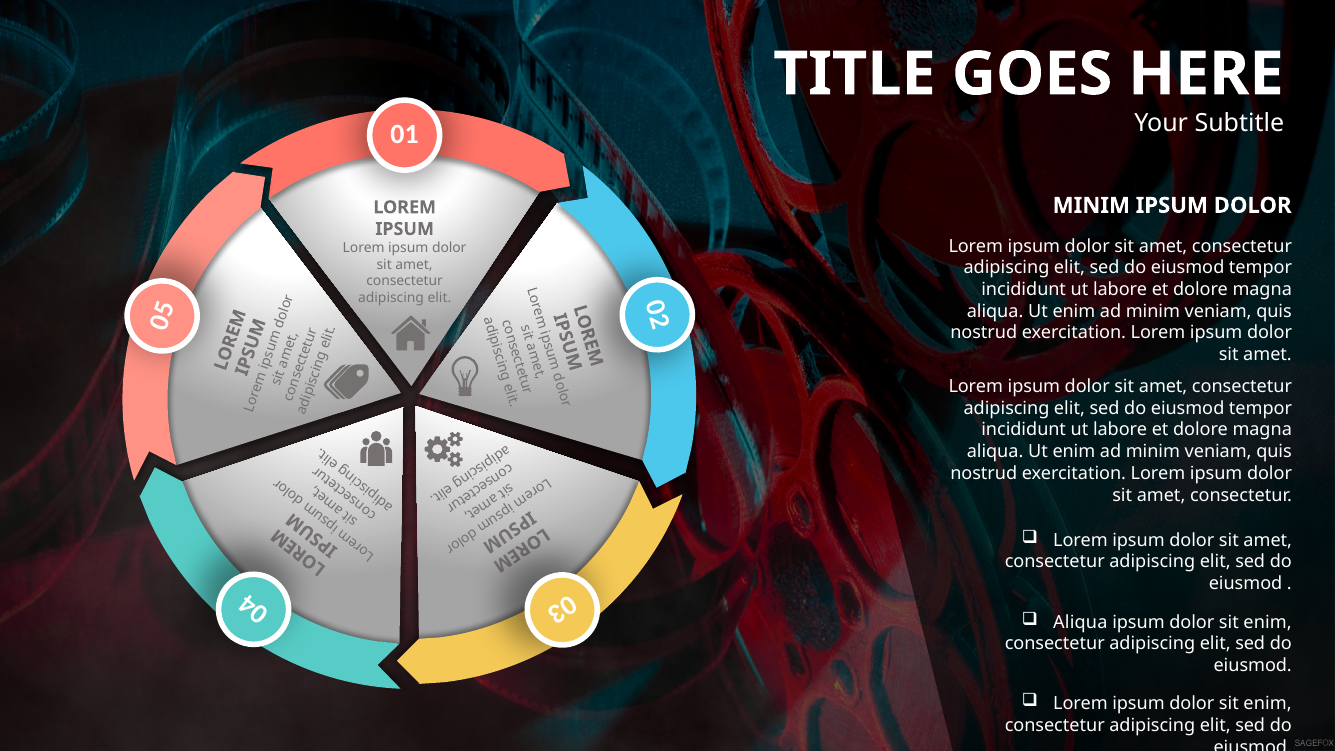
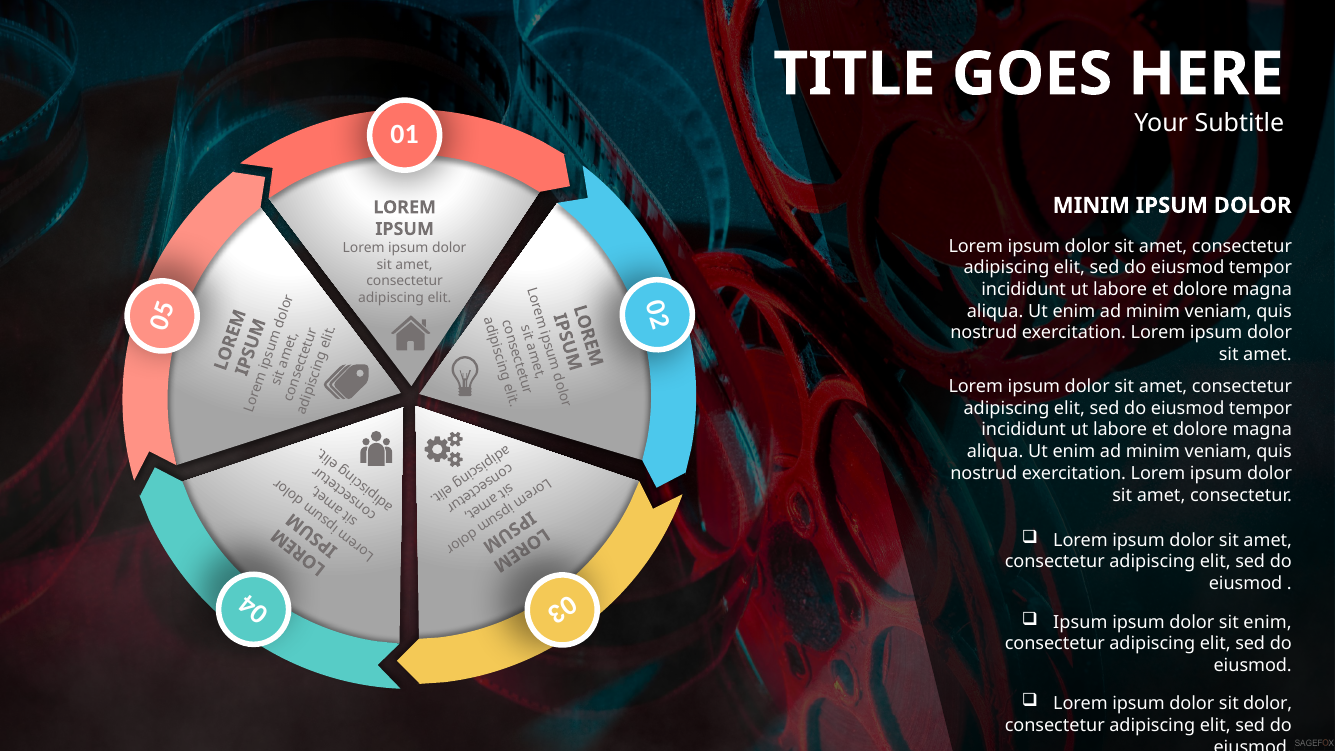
Aliqua at (1080, 622): Aliqua -> Ipsum
enim at (1268, 704): enim -> dolor
